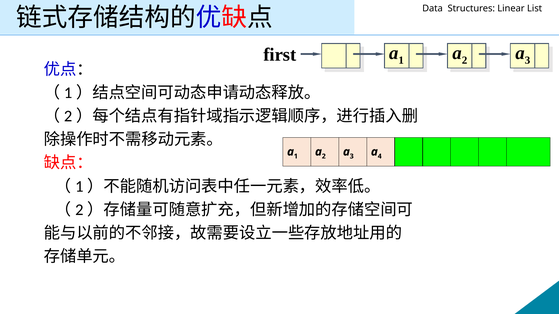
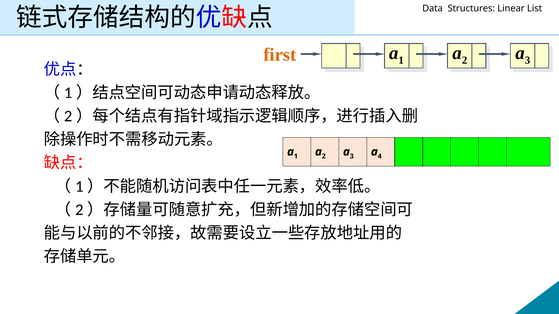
first colour: black -> orange
